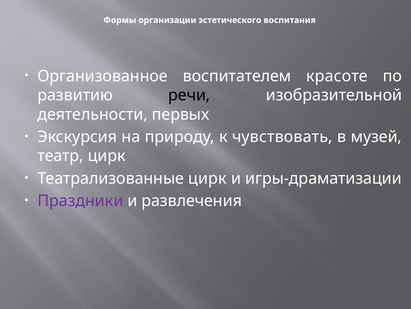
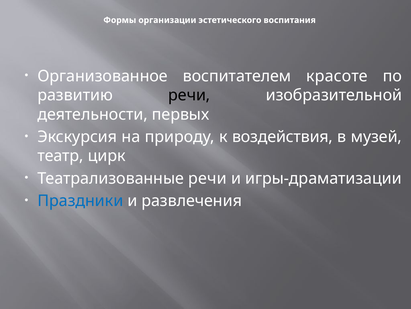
чувствовать: чувствовать -> воздействия
Театрализованные цирк: цирк -> речи
Праздники colour: purple -> blue
